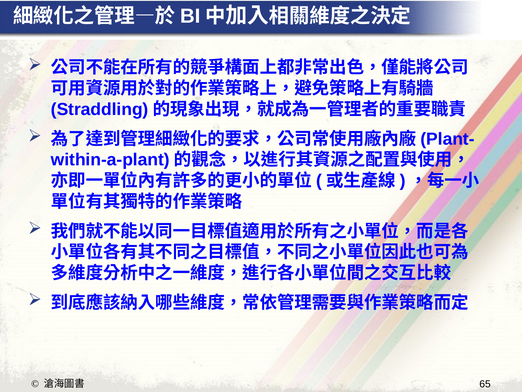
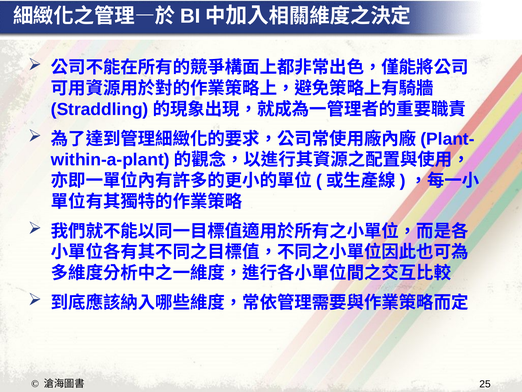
65: 65 -> 25
